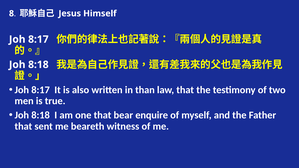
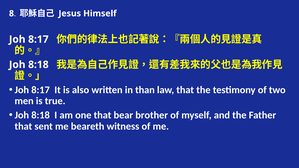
enquire: enquire -> brother
